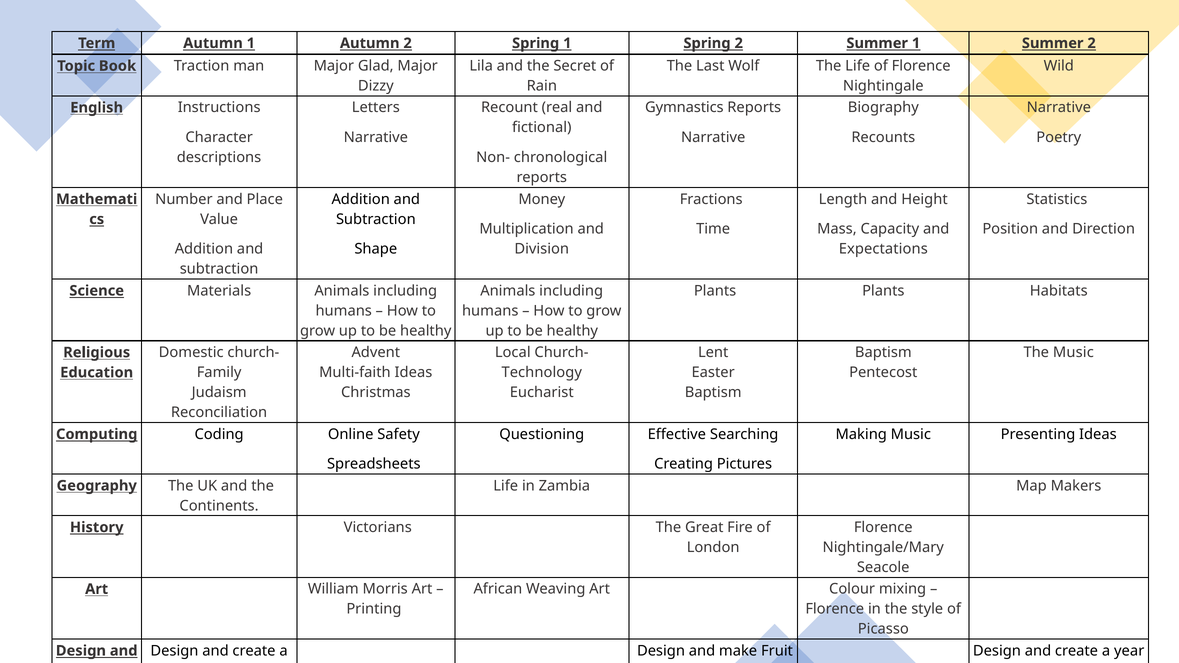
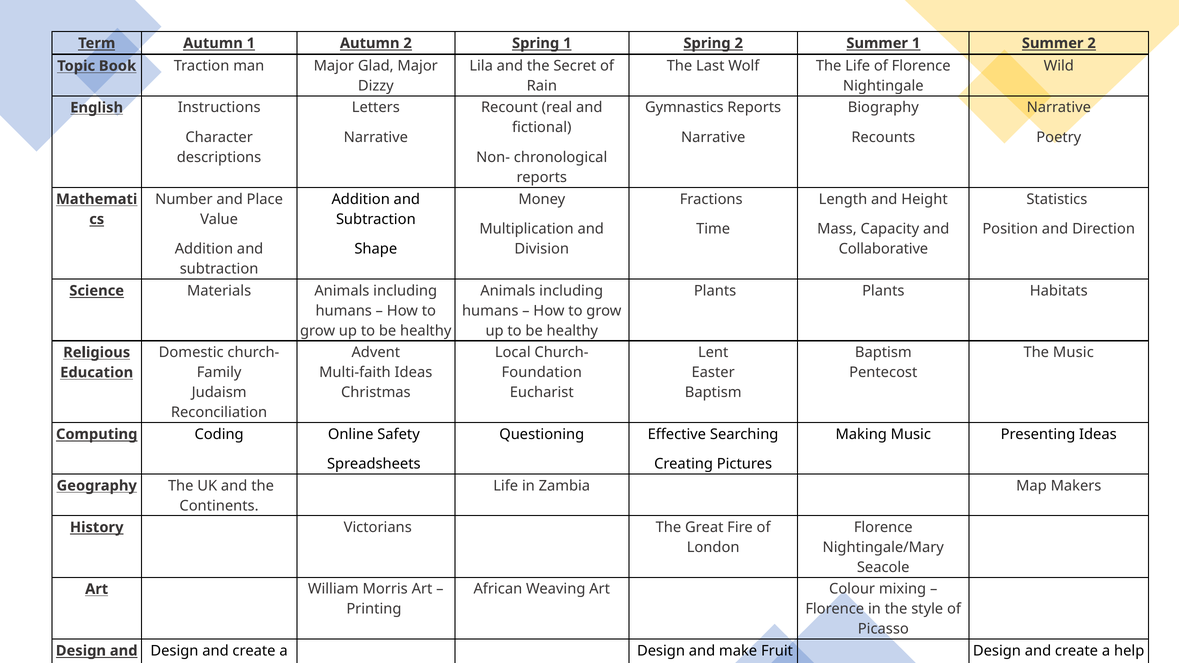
Expectations: Expectations -> Collaborative
Technology at (542, 373): Technology -> Foundation
year: year -> help
